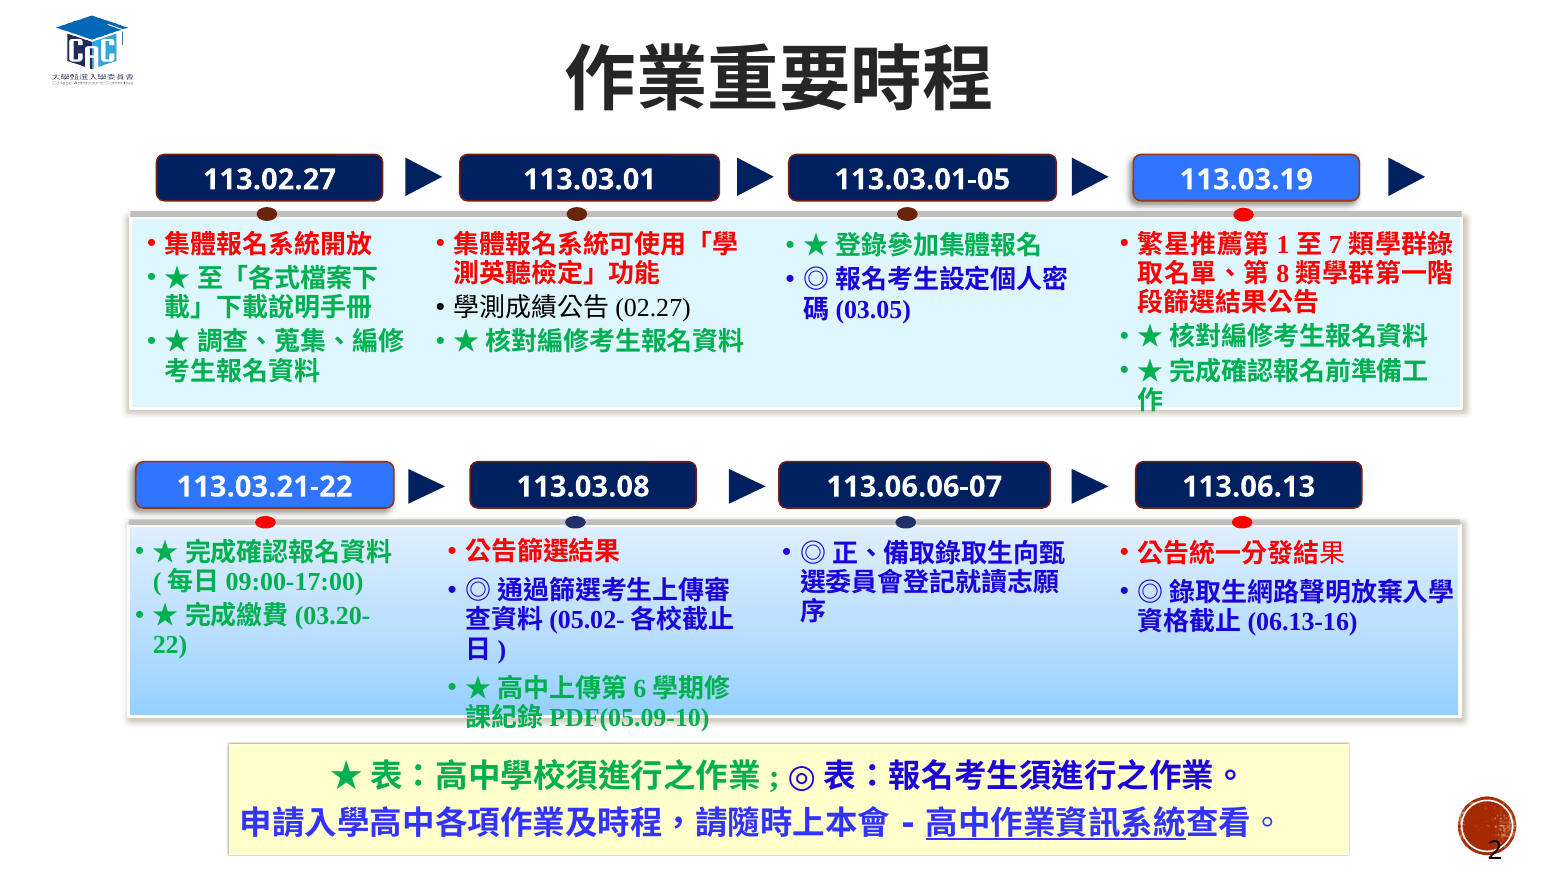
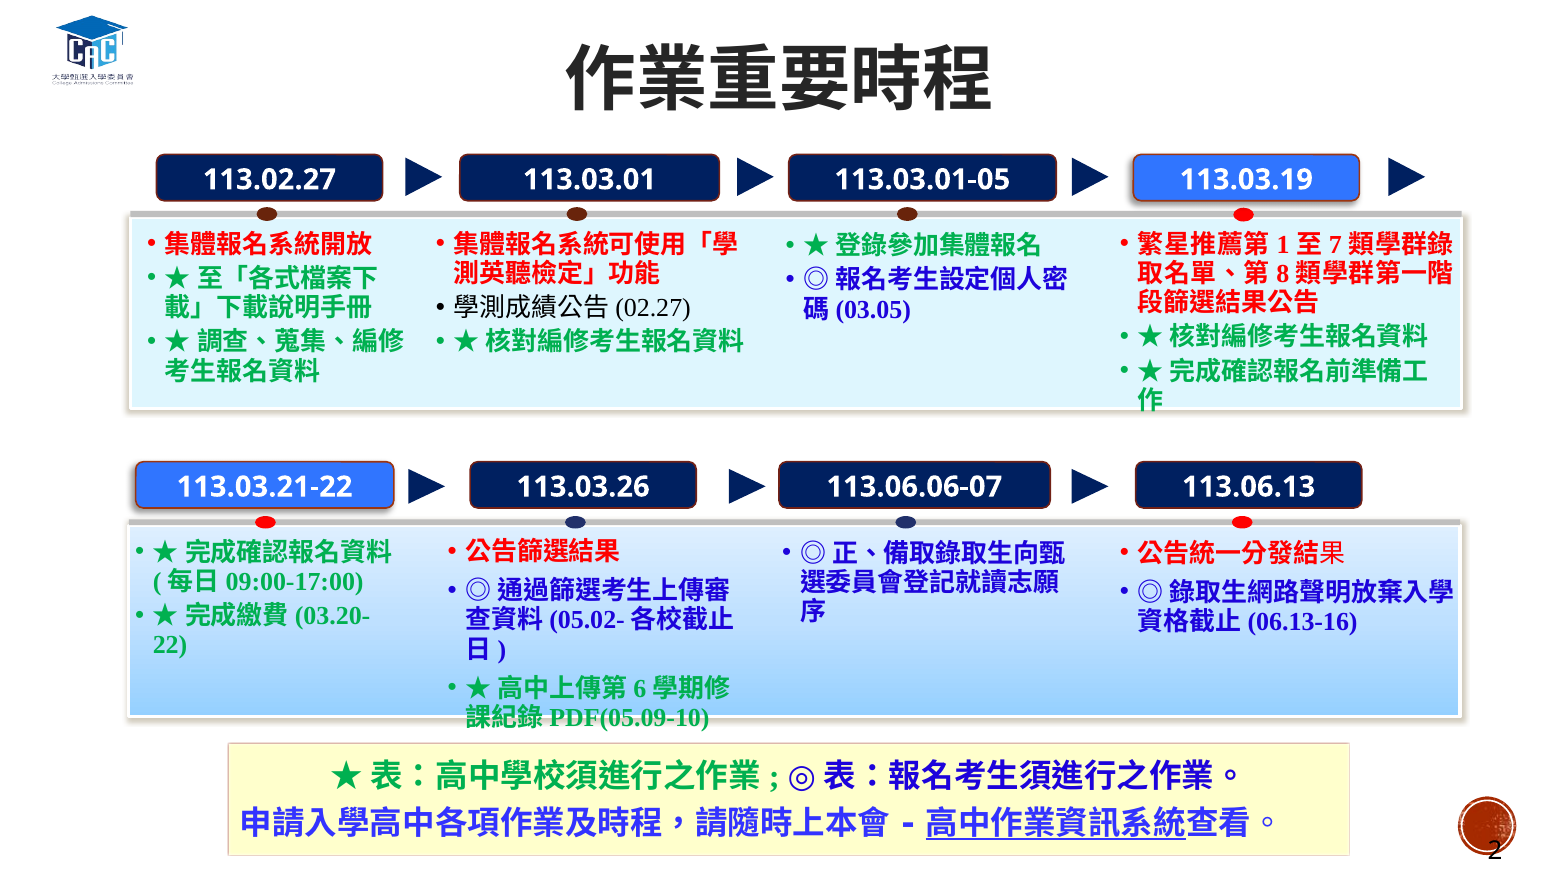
113.03.08: 113.03.08 -> 113.03.26
